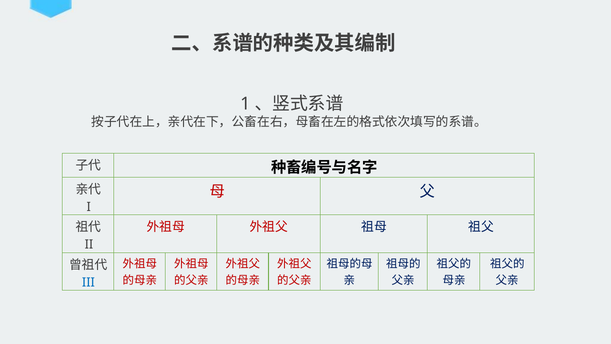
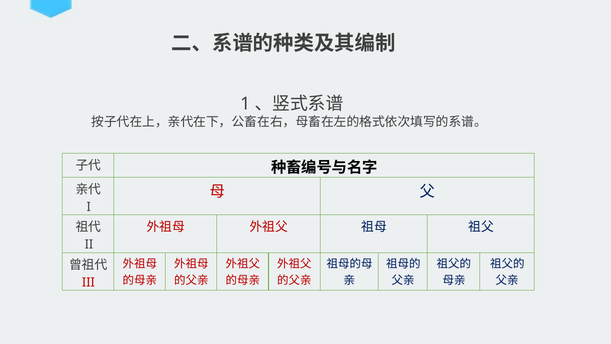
III colour: blue -> red
